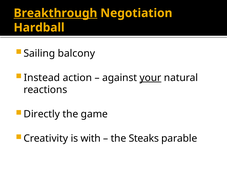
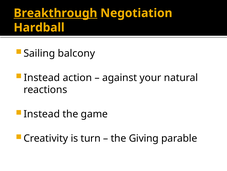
your underline: present -> none
Directly at (42, 114): Directly -> Instead
with: with -> turn
Steaks: Steaks -> Giving
